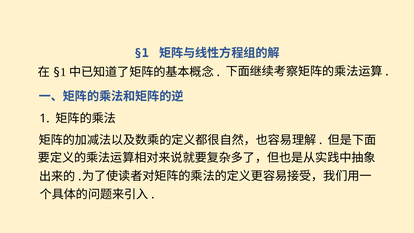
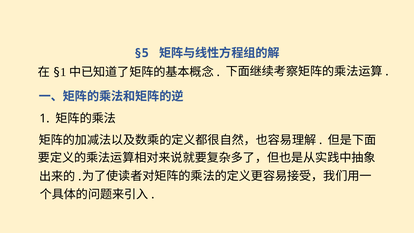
§1: §1 -> §5
